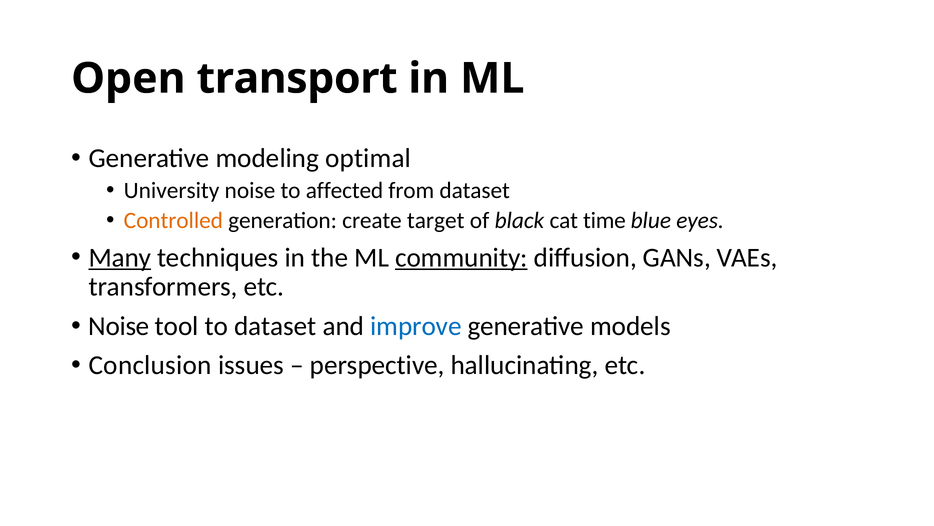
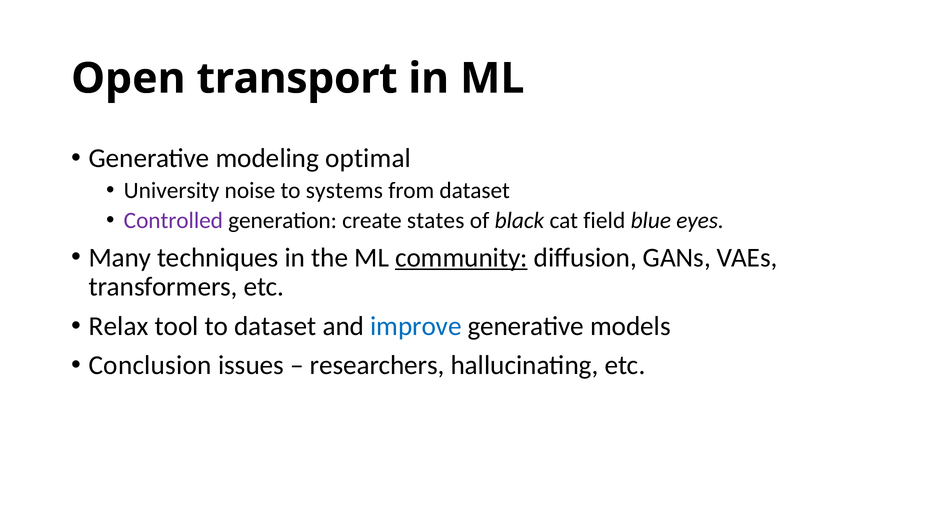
affected: affected -> systems
Controlled colour: orange -> purple
target: target -> states
time: time -> field
Many underline: present -> none
Noise at (119, 326): Noise -> Relax
perspective: perspective -> researchers
